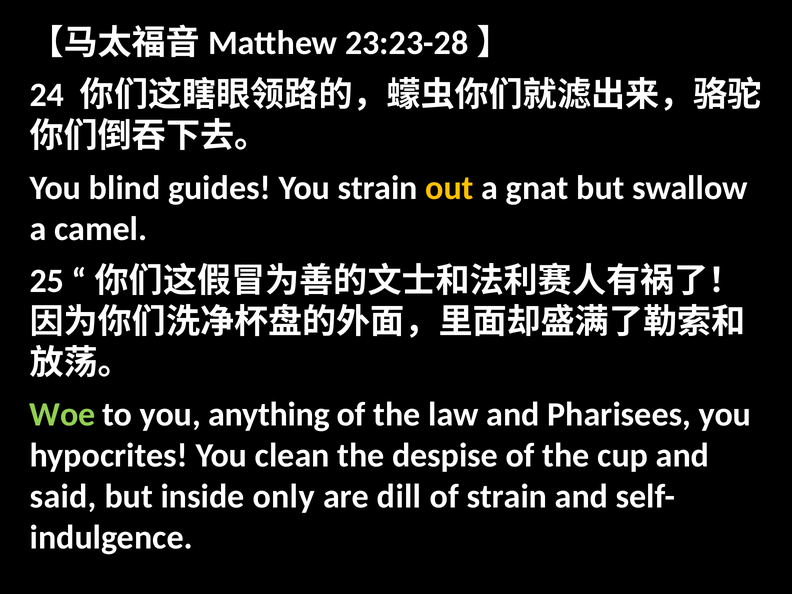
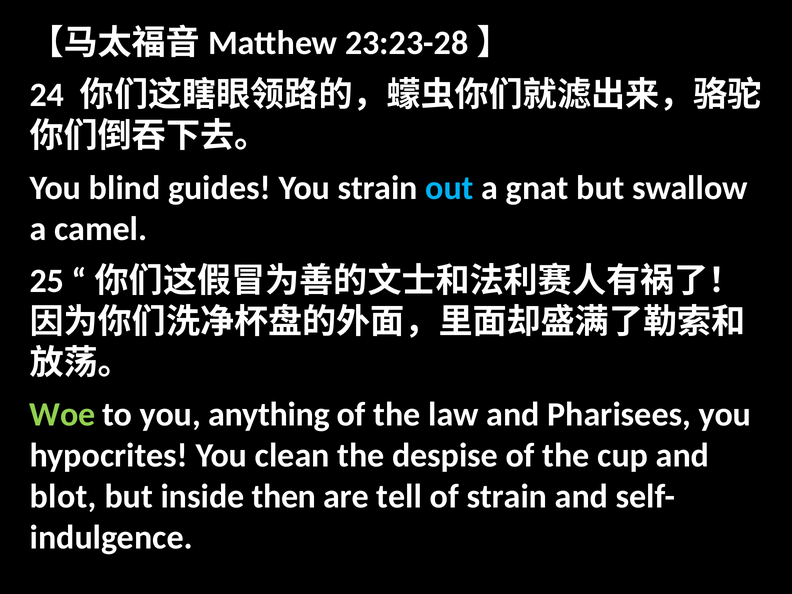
out colour: yellow -> light blue
said: said -> blot
only: only -> then
dill: dill -> tell
